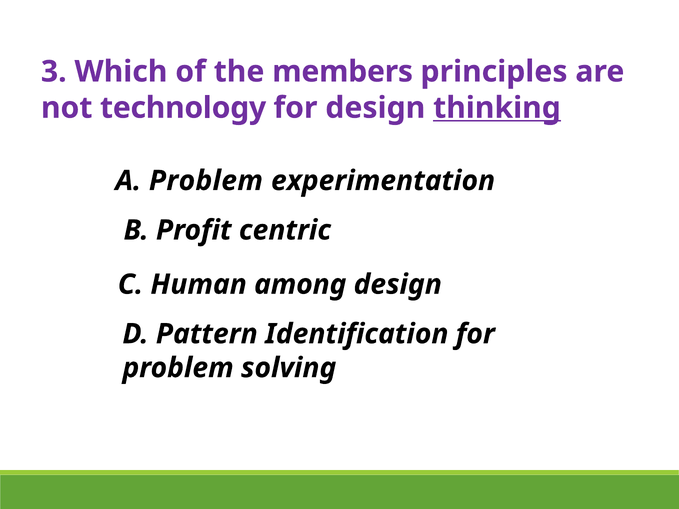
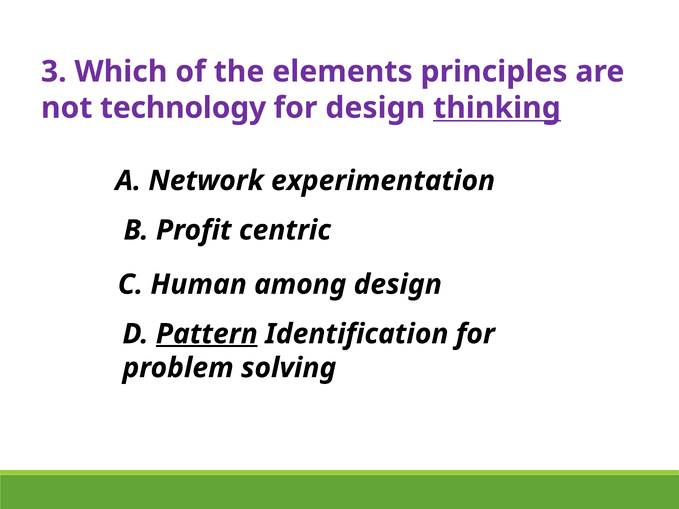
members: members -> elements
A Problem: Problem -> Network
Pattern underline: none -> present
